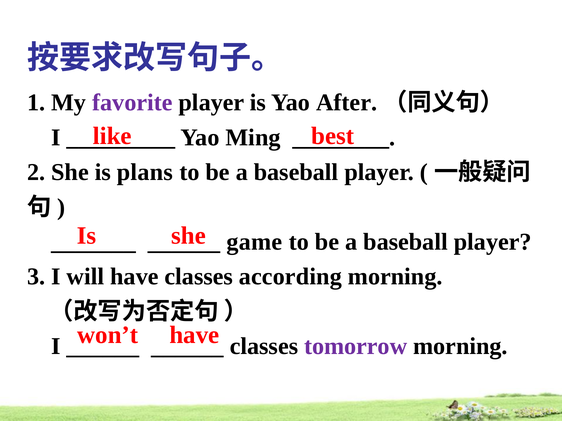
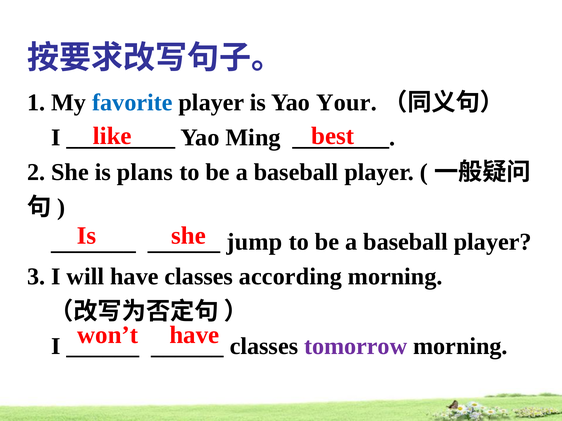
favorite colour: purple -> blue
After: After -> Your
game: game -> jump
